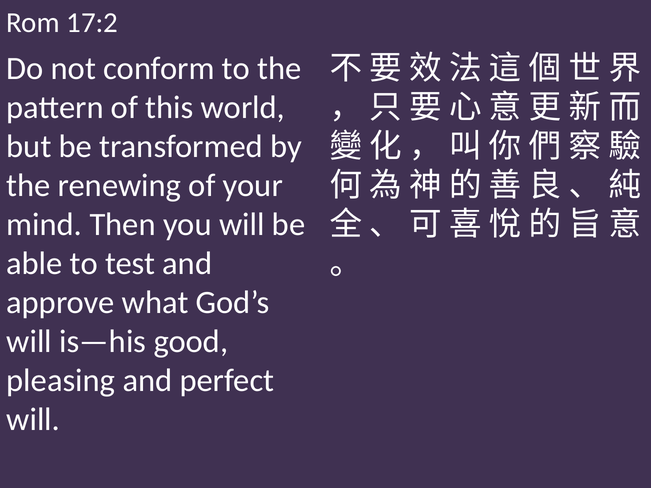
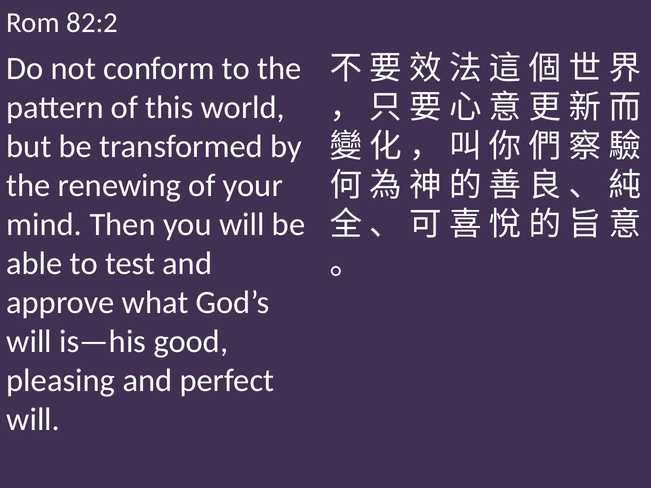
17:2: 17:2 -> 82:2
